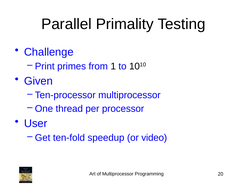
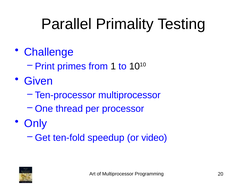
User: User -> Only
